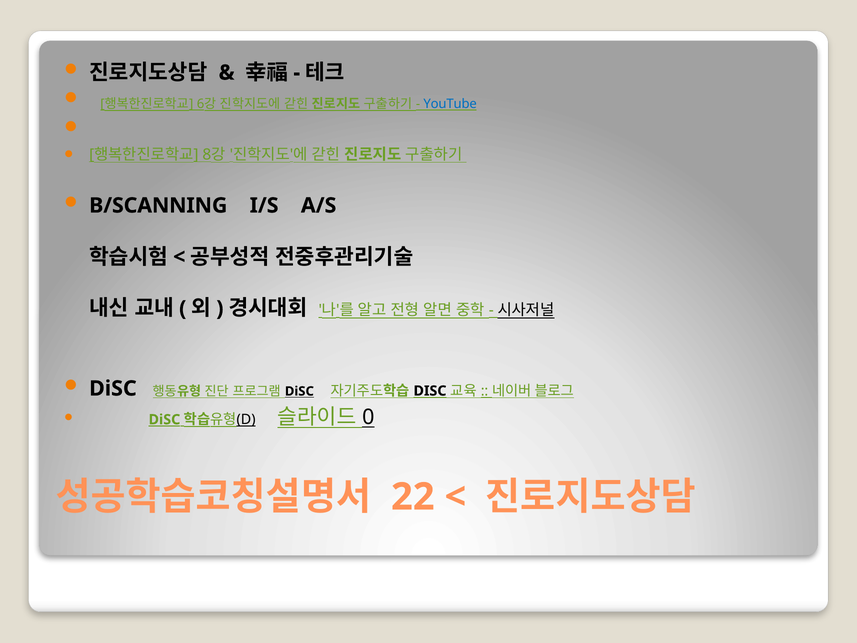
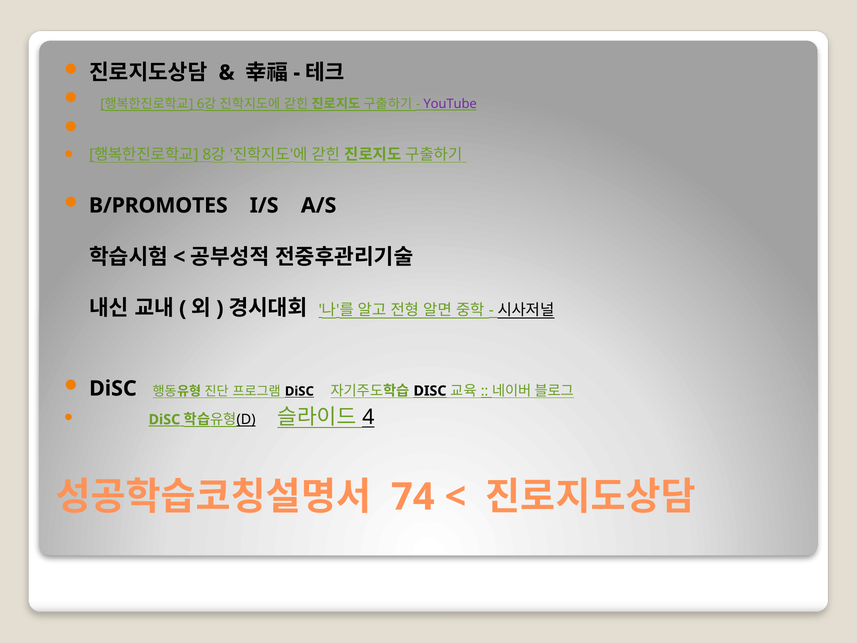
YouTube colour: blue -> purple
B/SCANNING: B/SCANNING -> B/PROMOTES
0: 0 -> 4
22: 22 -> 74
